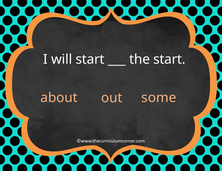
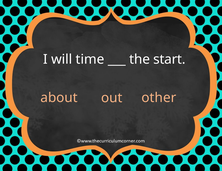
will start: start -> time
some: some -> other
